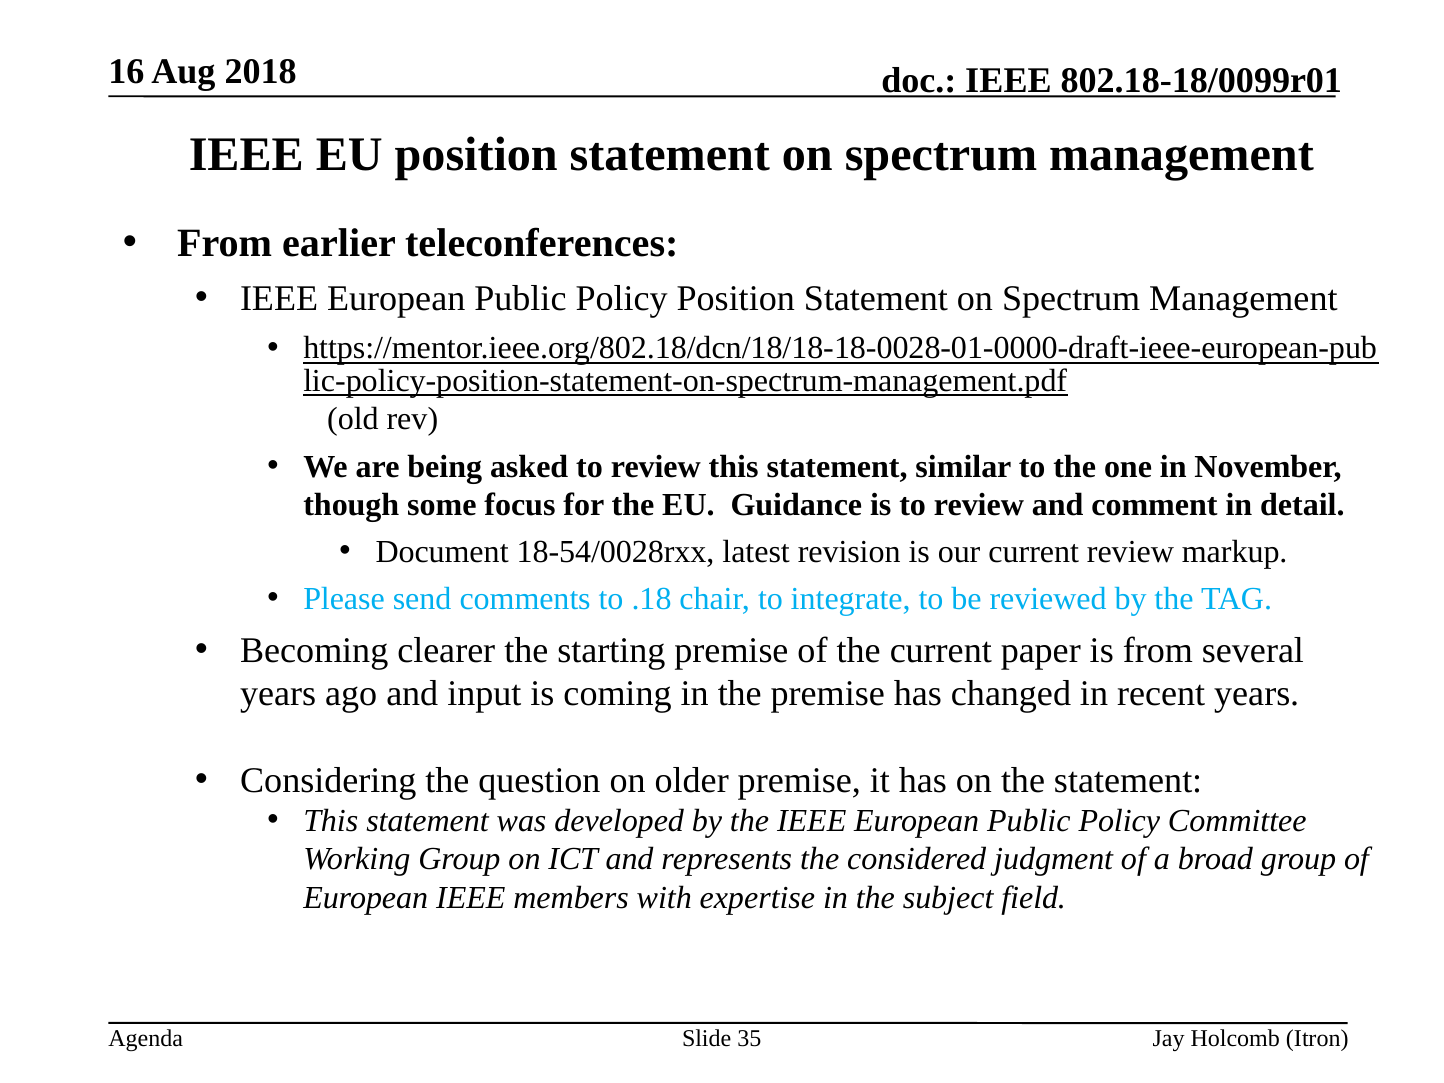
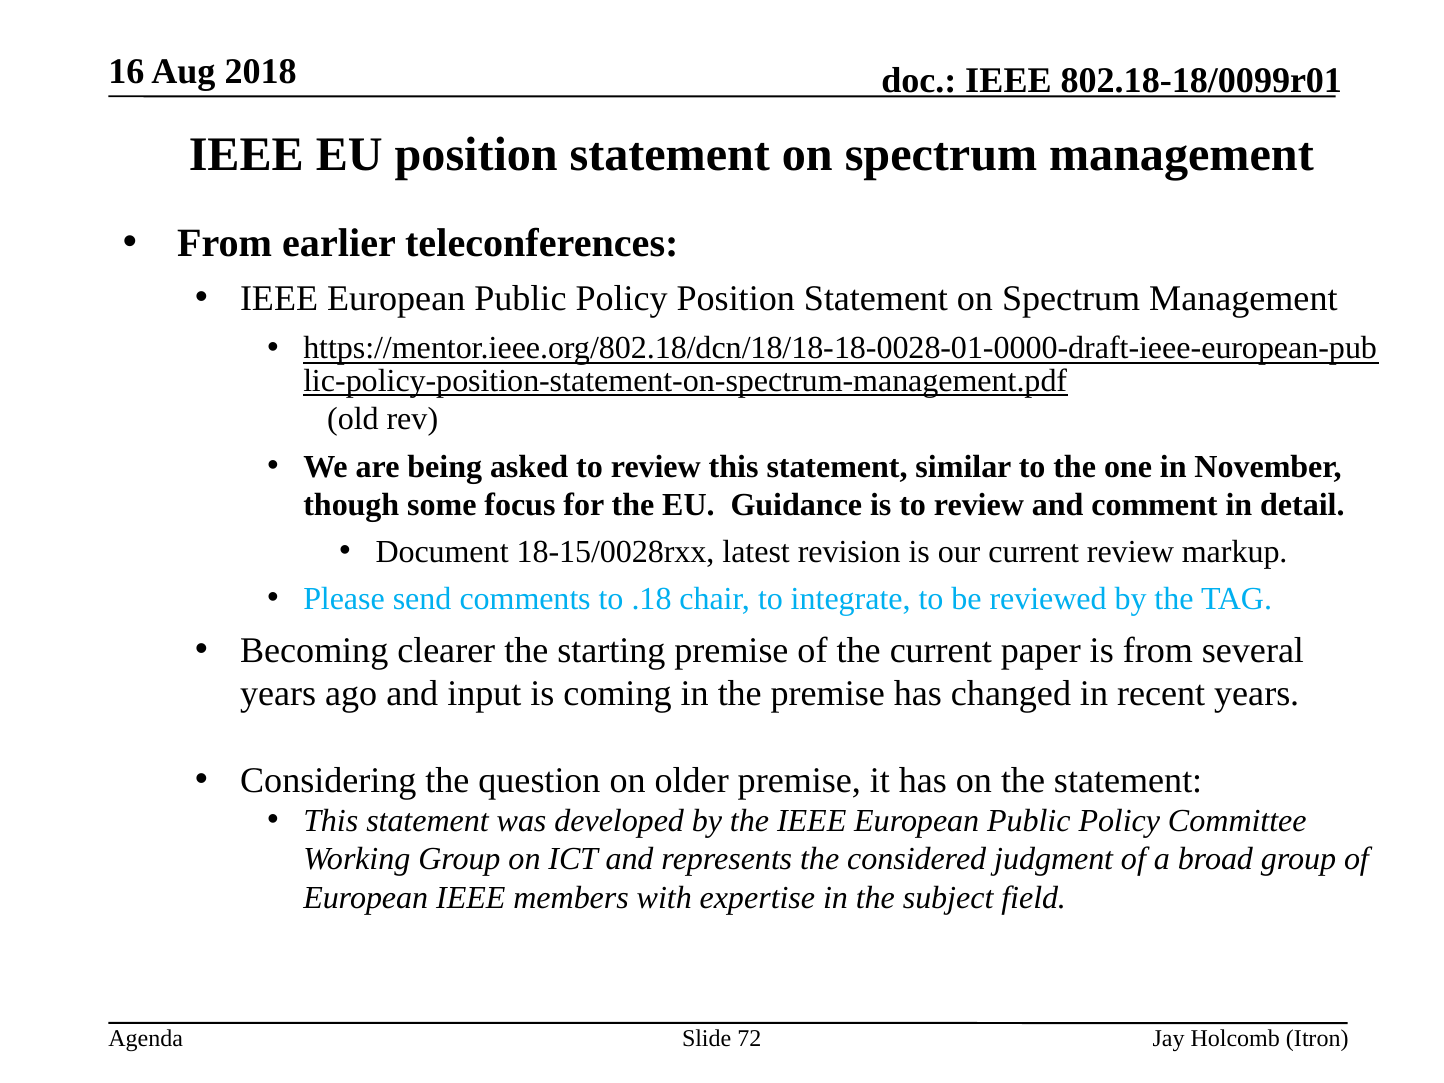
18-54/0028rxx: 18-54/0028rxx -> 18-15/0028rxx
35: 35 -> 72
